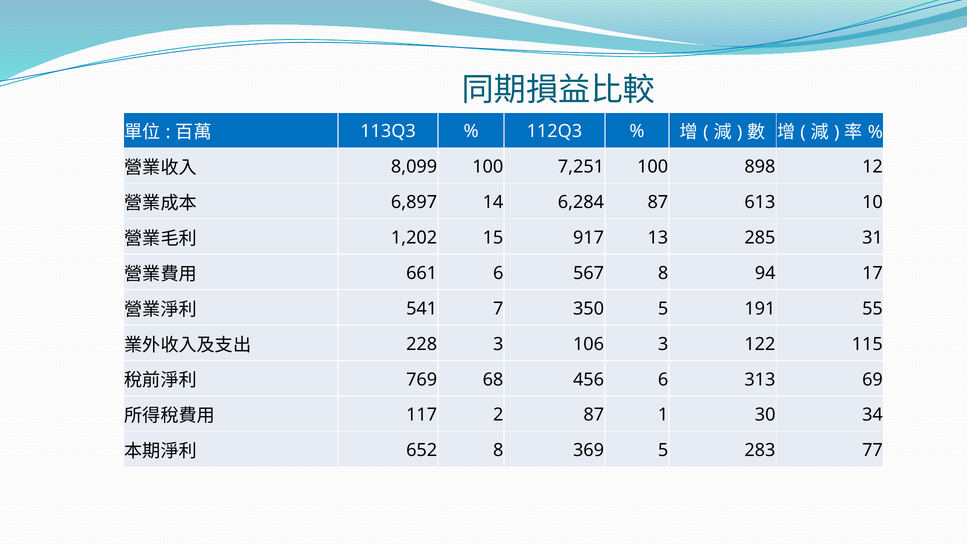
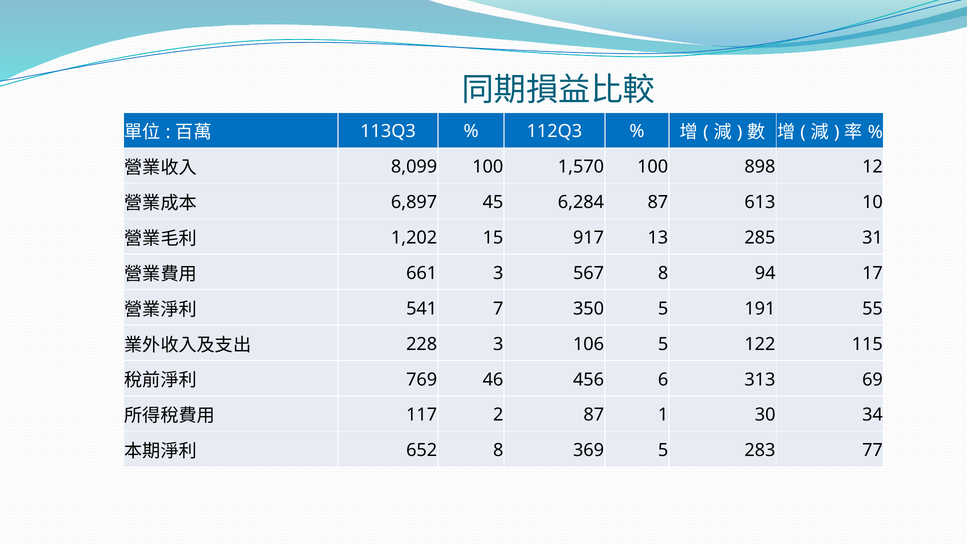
7,251: 7,251 -> 1,570
14: 14 -> 45
661 6: 6 -> 3
106 3: 3 -> 5
68: 68 -> 46
